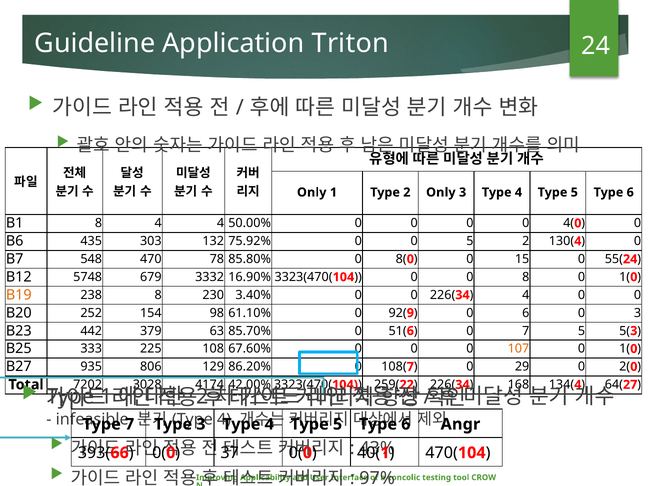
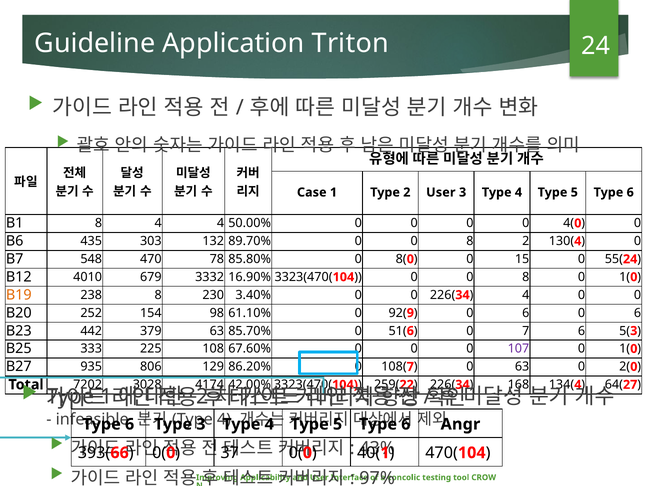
Only at (312, 192): Only -> Case
2 Only: Only -> User
75.92%: 75.92% -> 89.70%
5 at (470, 241): 5 -> 8
5748: 5748 -> 4010
6 0 3: 3 -> 6
7 5: 5 -> 6
107 colour: orange -> purple
0 29: 29 -> 63
7 at (130, 424): 7 -> 6
